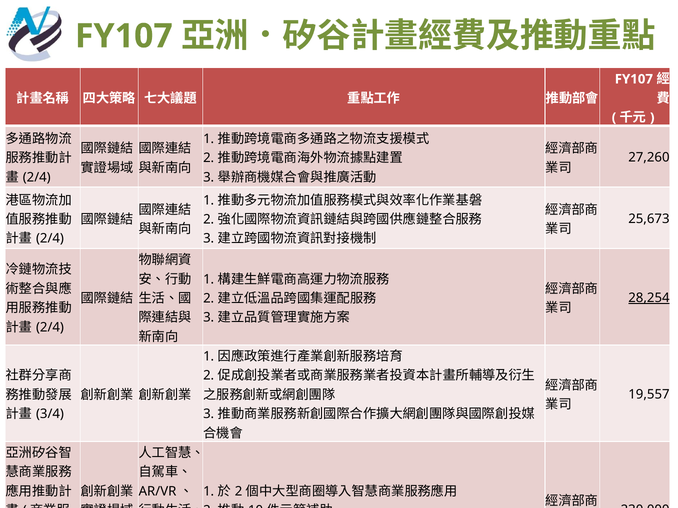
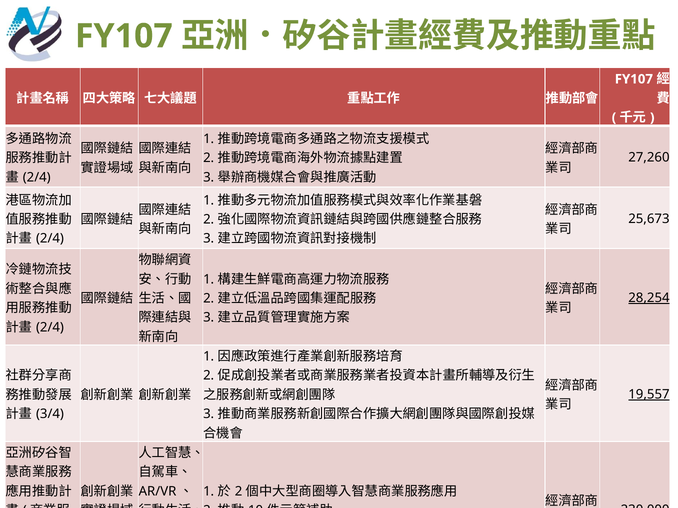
19,557 underline: none -> present
